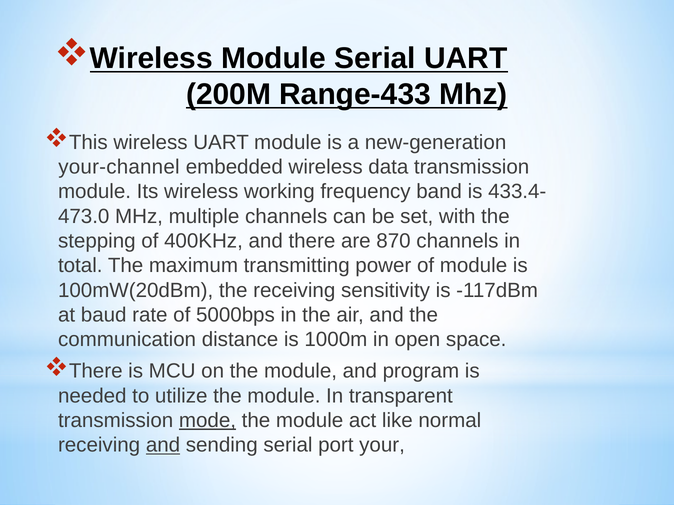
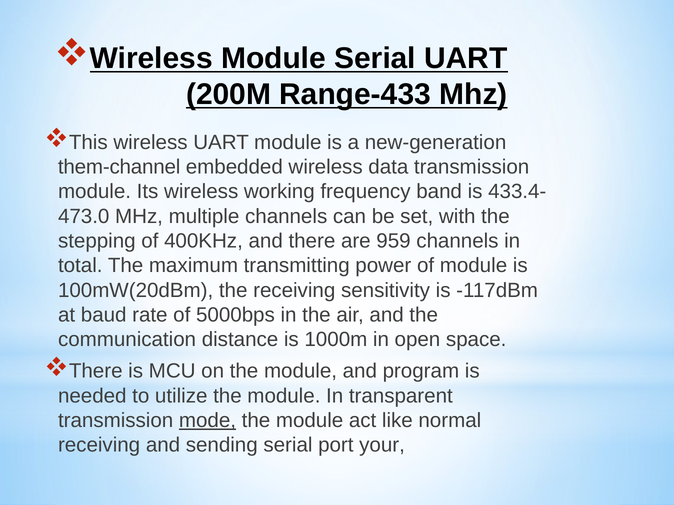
your-channel: your-channel -> them-channel
870: 870 -> 959
and at (163, 446) underline: present -> none
